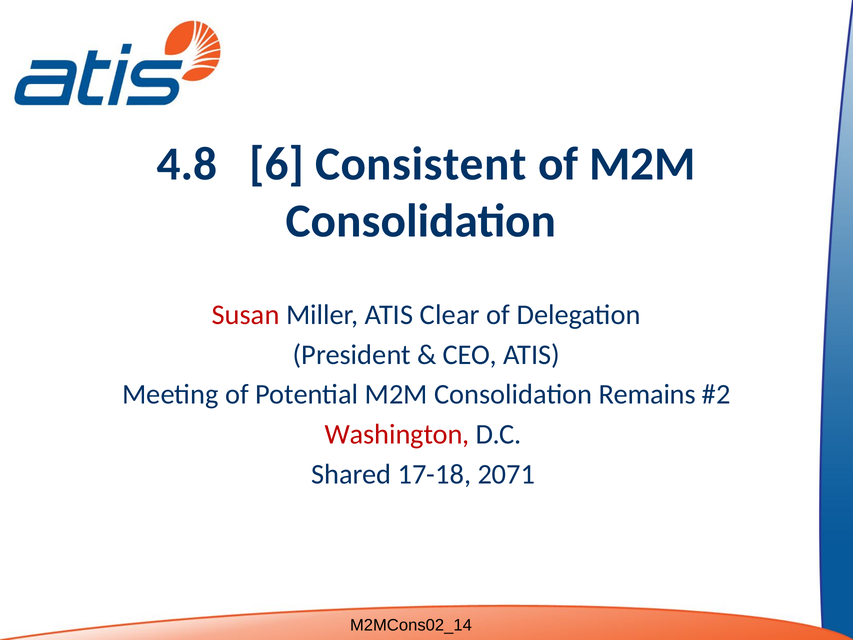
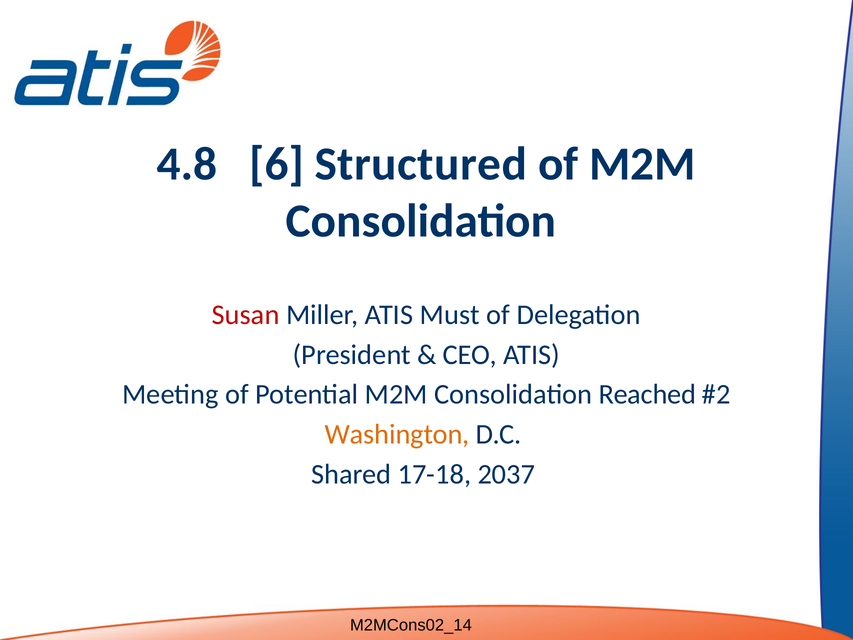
Consistent: Consistent -> Structured
Clear: Clear -> Must
Remains: Remains -> Reached
Washington colour: red -> orange
2071: 2071 -> 2037
